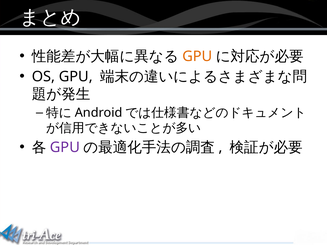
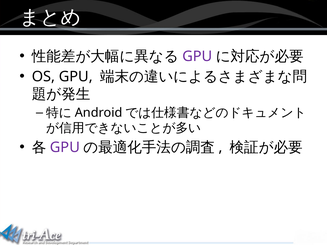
GPU at (197, 56) colour: orange -> purple
